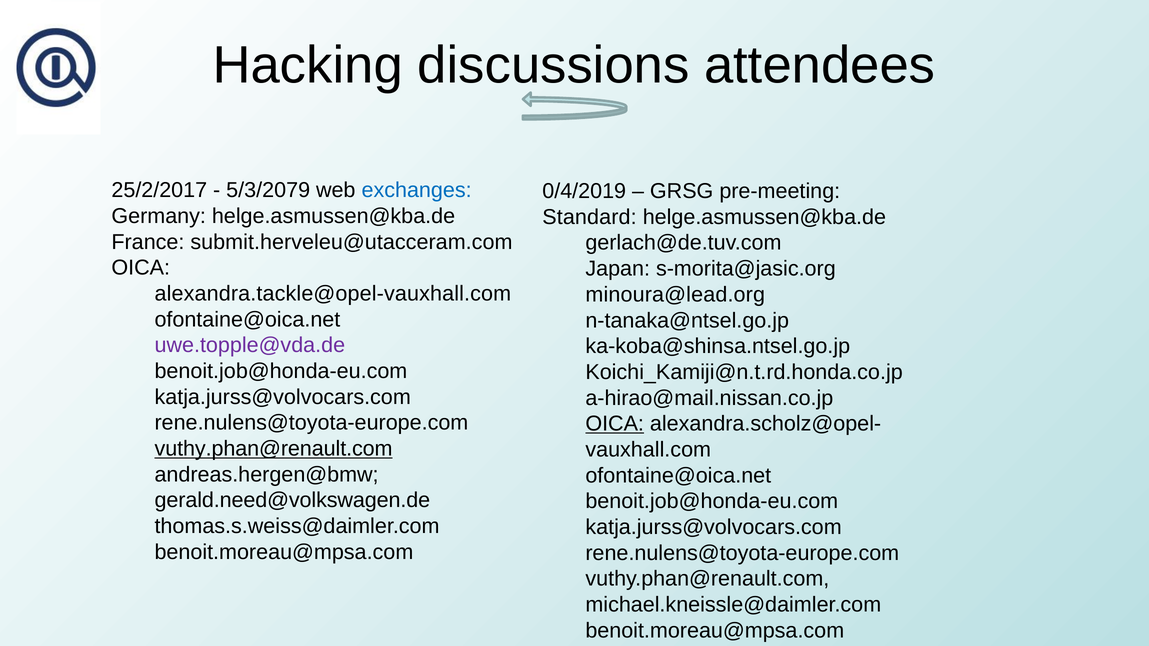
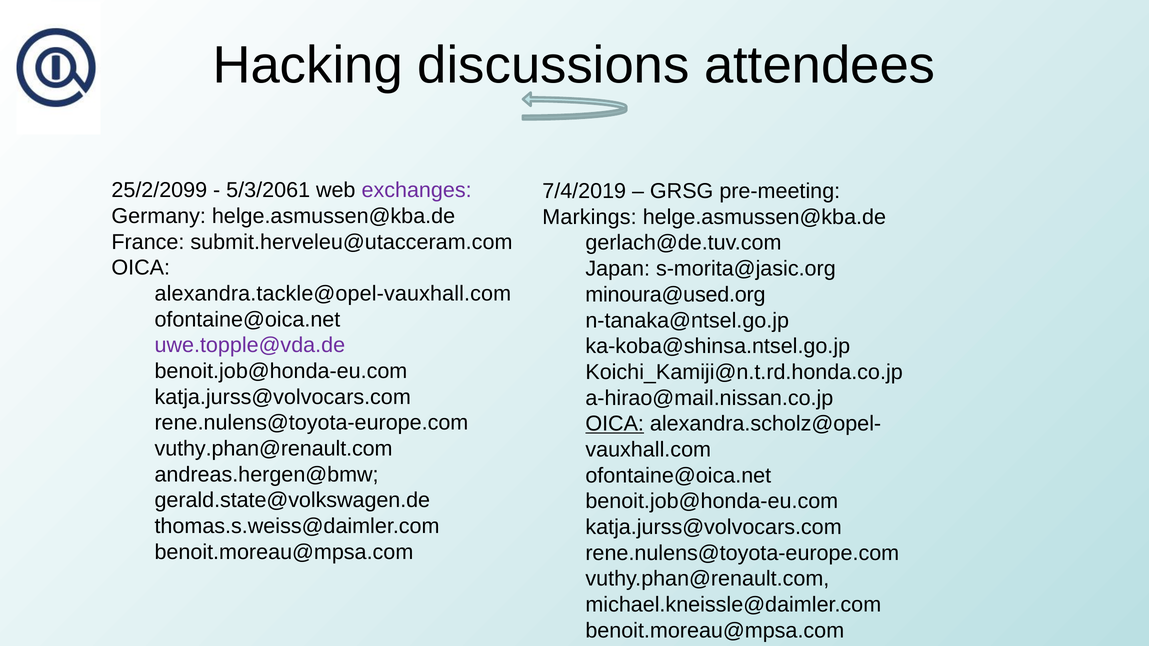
25/2/2017: 25/2/2017 -> 25/2/2099
5/3/2079: 5/3/2079 -> 5/3/2061
exchanges colour: blue -> purple
0/4/2019: 0/4/2019 -> 7/4/2019
Standard: Standard -> Markings
minoura@lead.org: minoura@lead.org -> minoura@used.org
vuthy.phan@renault.com at (274, 449) underline: present -> none
gerald.need@volkswagen.de: gerald.need@volkswagen.de -> gerald.state@volkswagen.de
